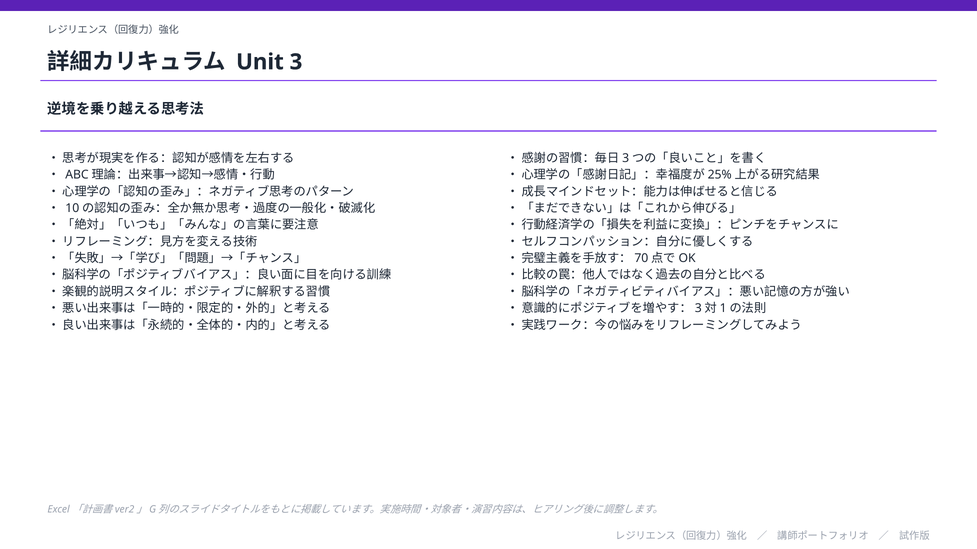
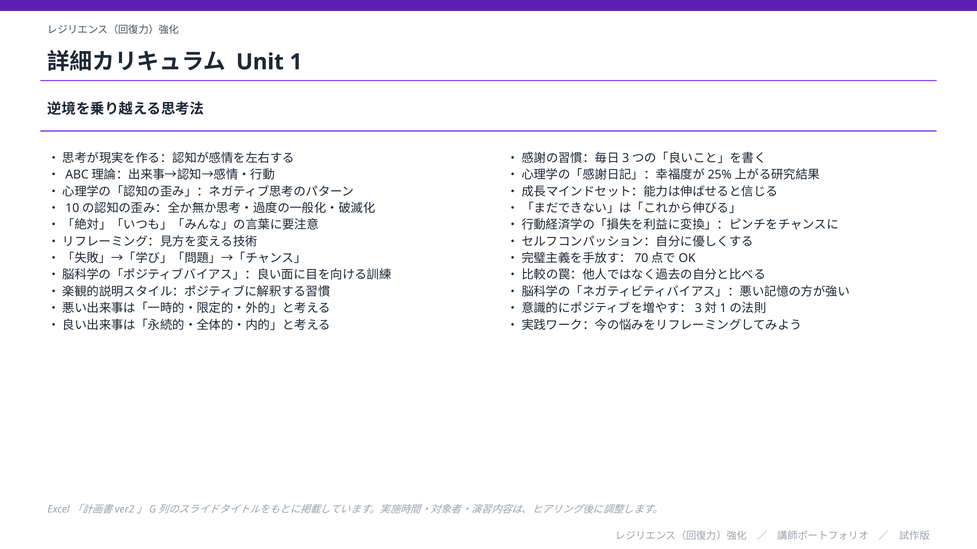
3: 3 -> 1
